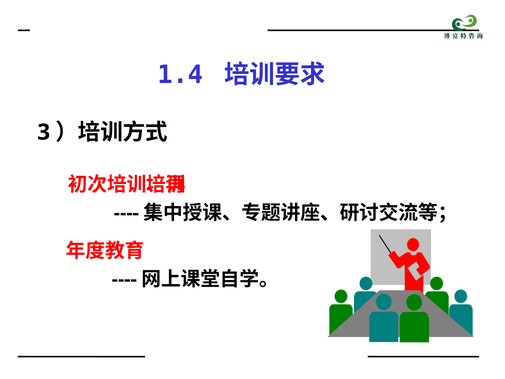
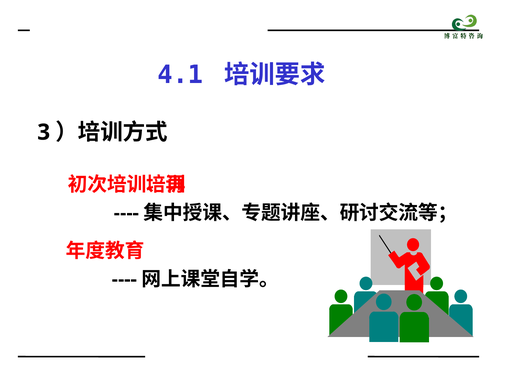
1.4: 1.4 -> 4.1
